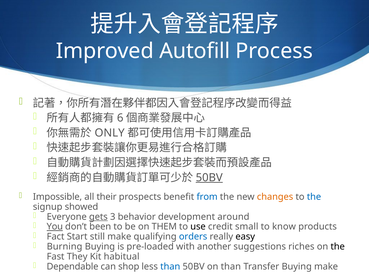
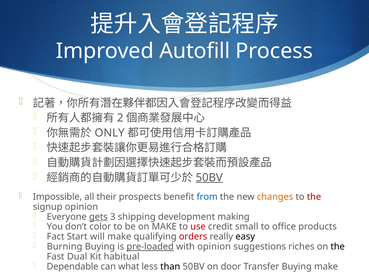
6: 6 -> 2
the at (314, 197) colour: blue -> red
signup showed: showed -> opinion
behavior: behavior -> shipping
around: around -> making
You underline: present -> none
been: been -> color
on THEM: THEM -> MAKE
use colour: black -> red
know: know -> office
still: still -> will
orders colour: blue -> red
pre-loaded underline: none -> present
with another: another -> opinion
They: They -> Dual
shop: shop -> what
than at (170, 266) colour: blue -> black
on than: than -> door
